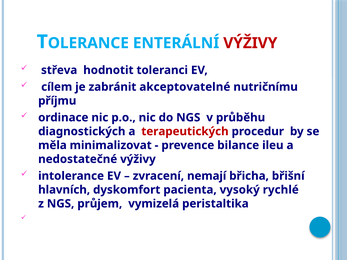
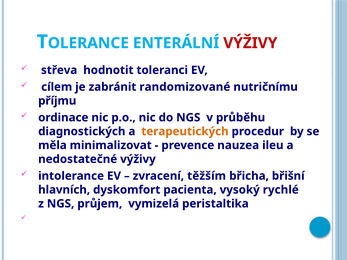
akceptovatelné: akceptovatelné -> randomizované
terapeutických colour: red -> orange
bilance: bilance -> nauzea
nemají: nemají -> těžším
